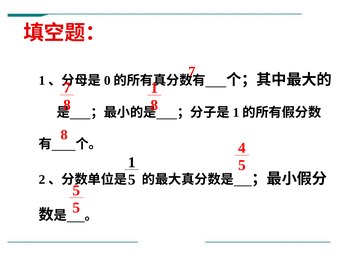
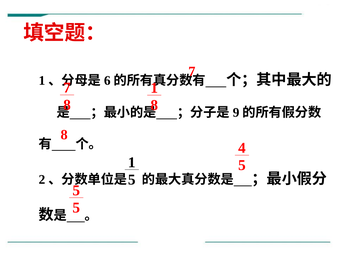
0: 0 -> 6
1 at (236, 113): 1 -> 9
